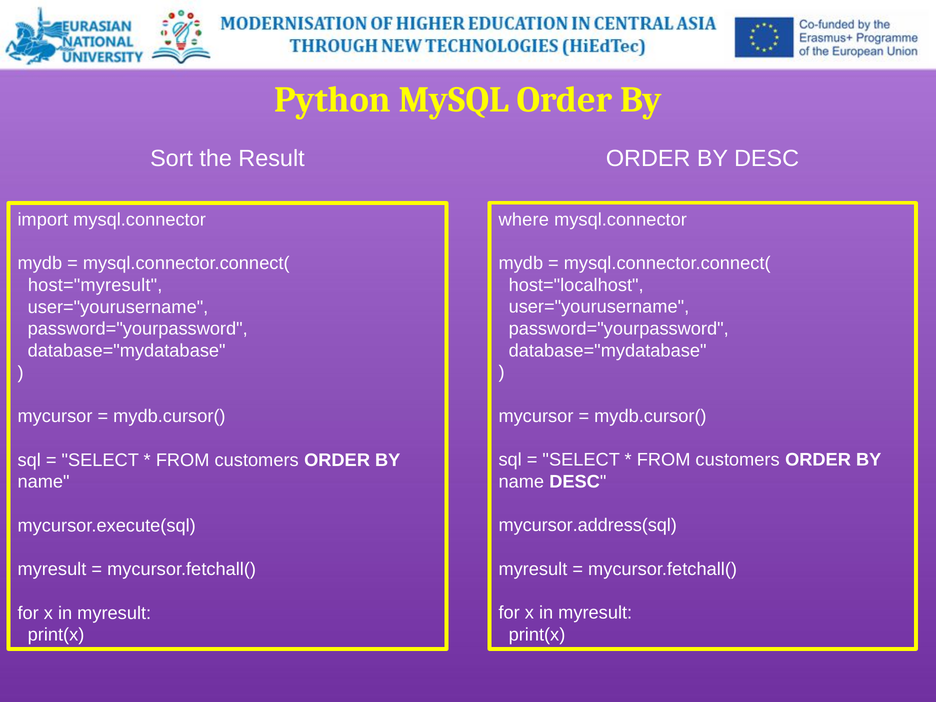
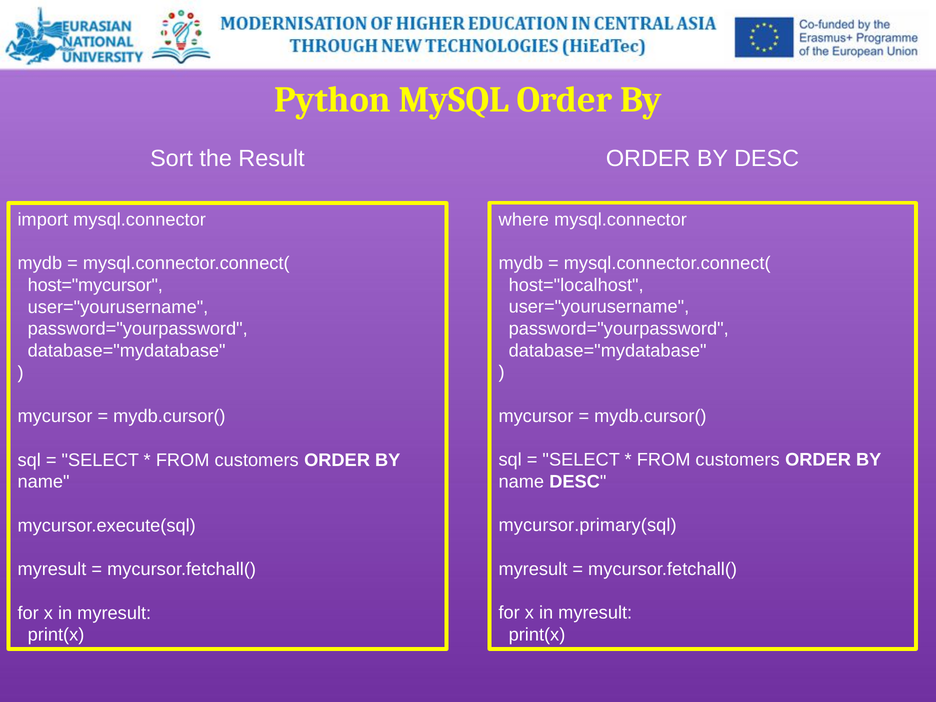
host="myresult: host="myresult -> host="mycursor
mycursor.address(sql: mycursor.address(sql -> mycursor.primary(sql
